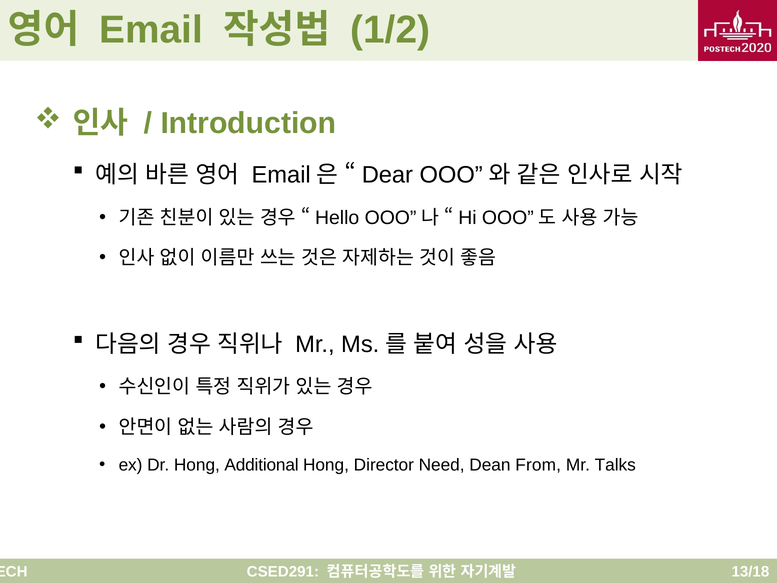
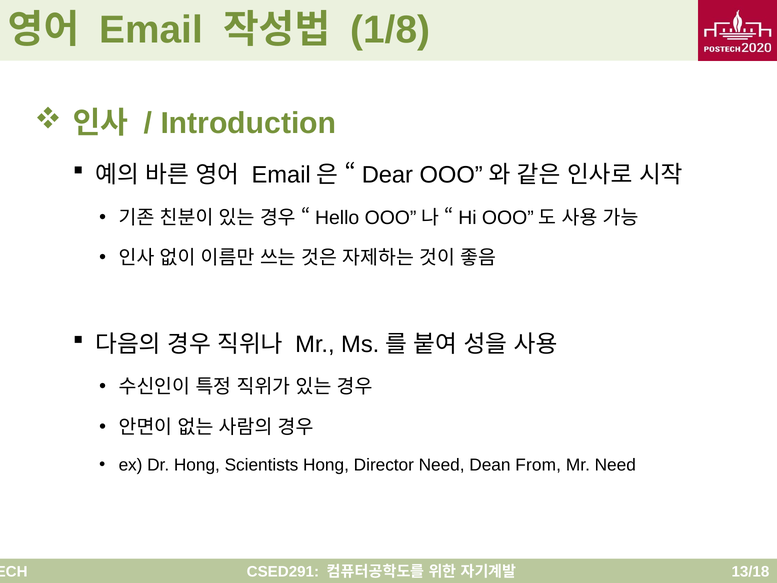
1/2: 1/2 -> 1/8
Additional: Additional -> Scientists
Mr Talks: Talks -> Need
